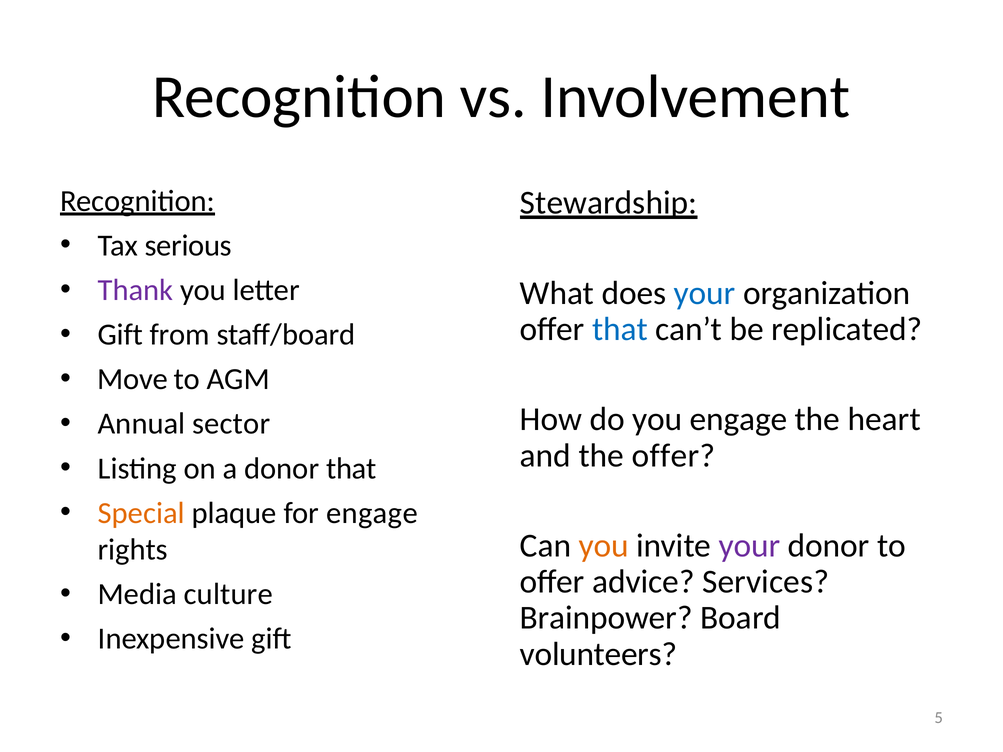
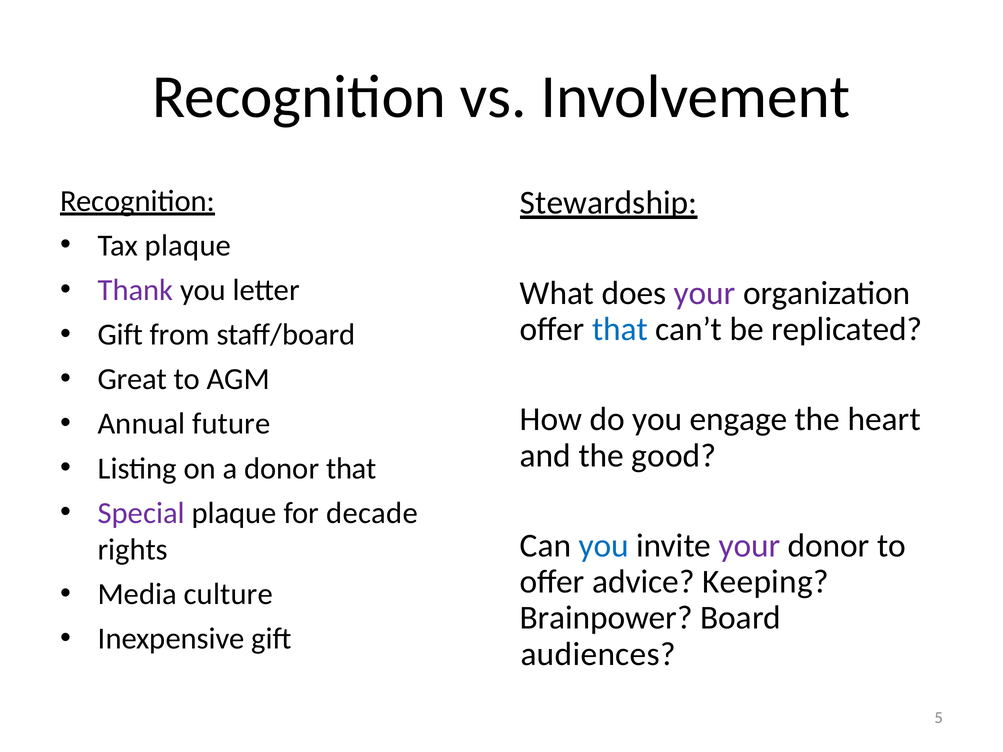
Tax serious: serious -> plaque
your at (705, 293) colour: blue -> purple
Move: Move -> Great
sector: sector -> future
the offer: offer -> good
Special colour: orange -> purple
for engage: engage -> decade
you at (604, 546) colour: orange -> blue
Services: Services -> Keeping
volunteers: volunteers -> audiences
